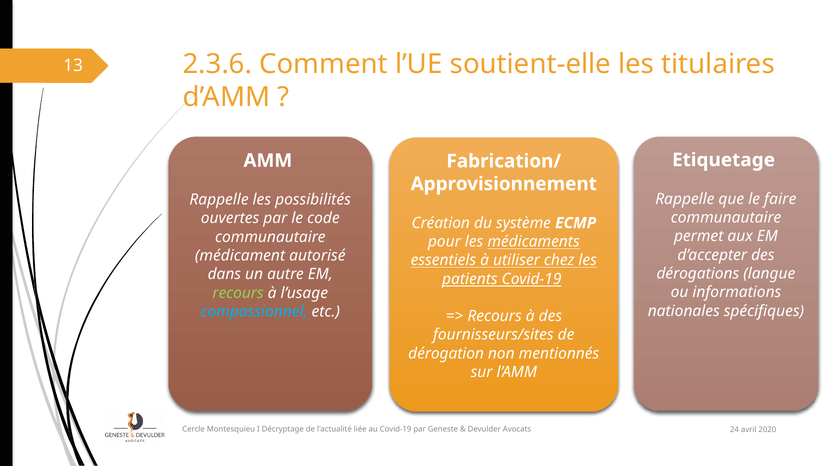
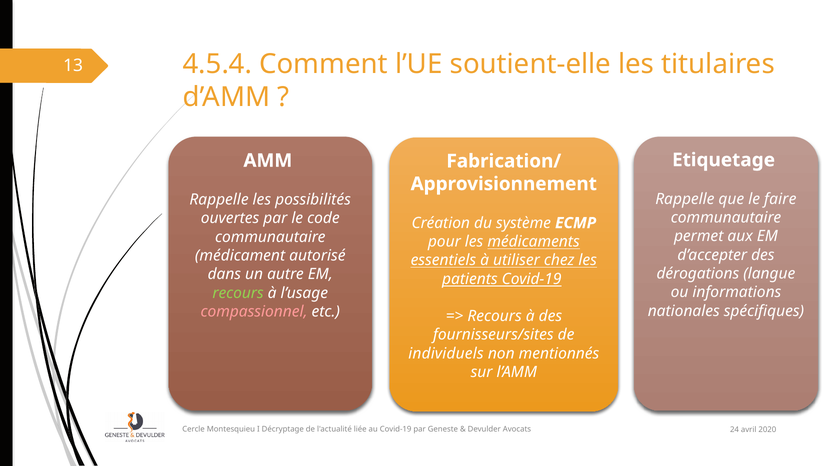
2.3.6: 2.3.6 -> 4.5.4
compassionnel colour: light blue -> pink
dérogation: dérogation -> individuels
